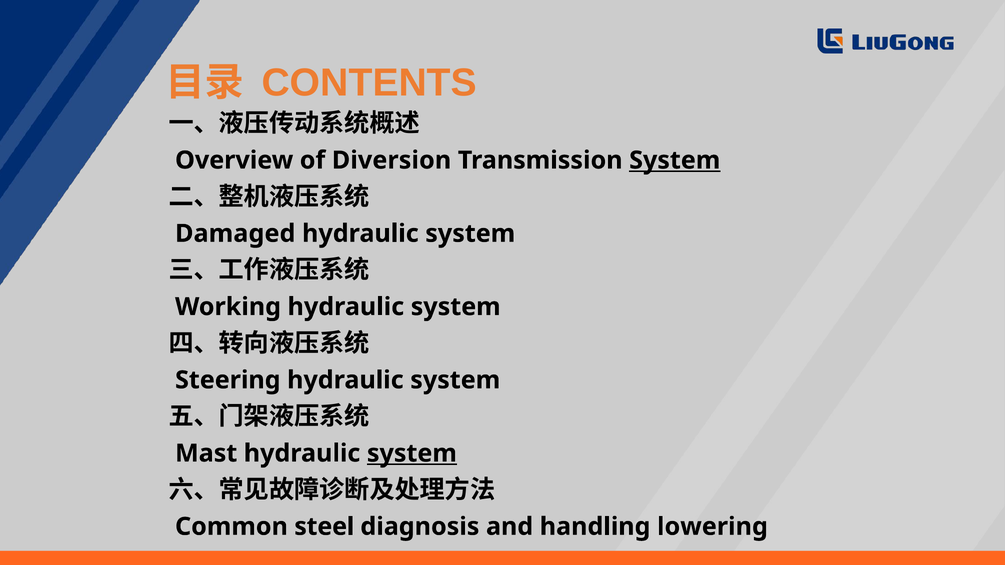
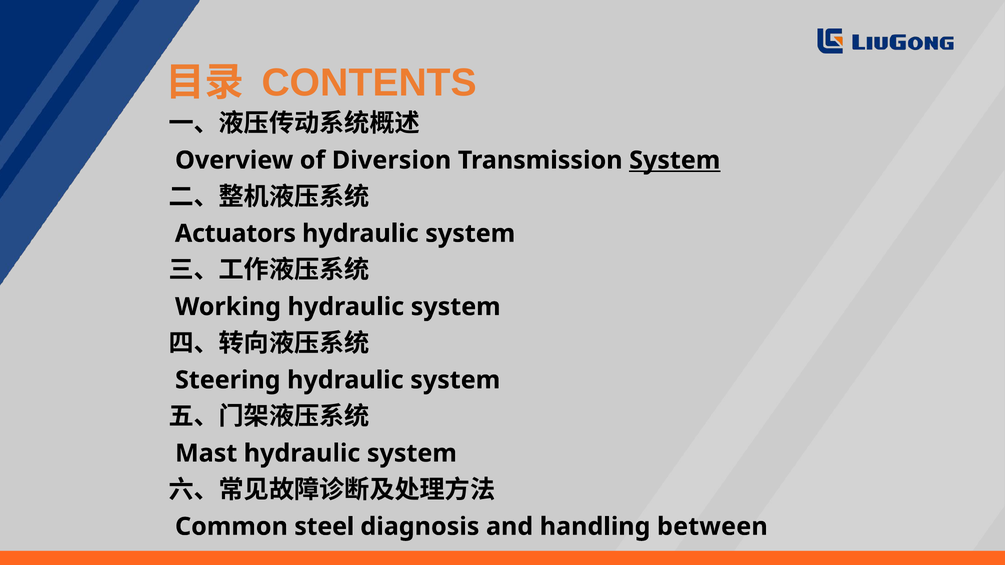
Damaged: Damaged -> Actuators
system at (412, 454) underline: present -> none
lowering: lowering -> between
